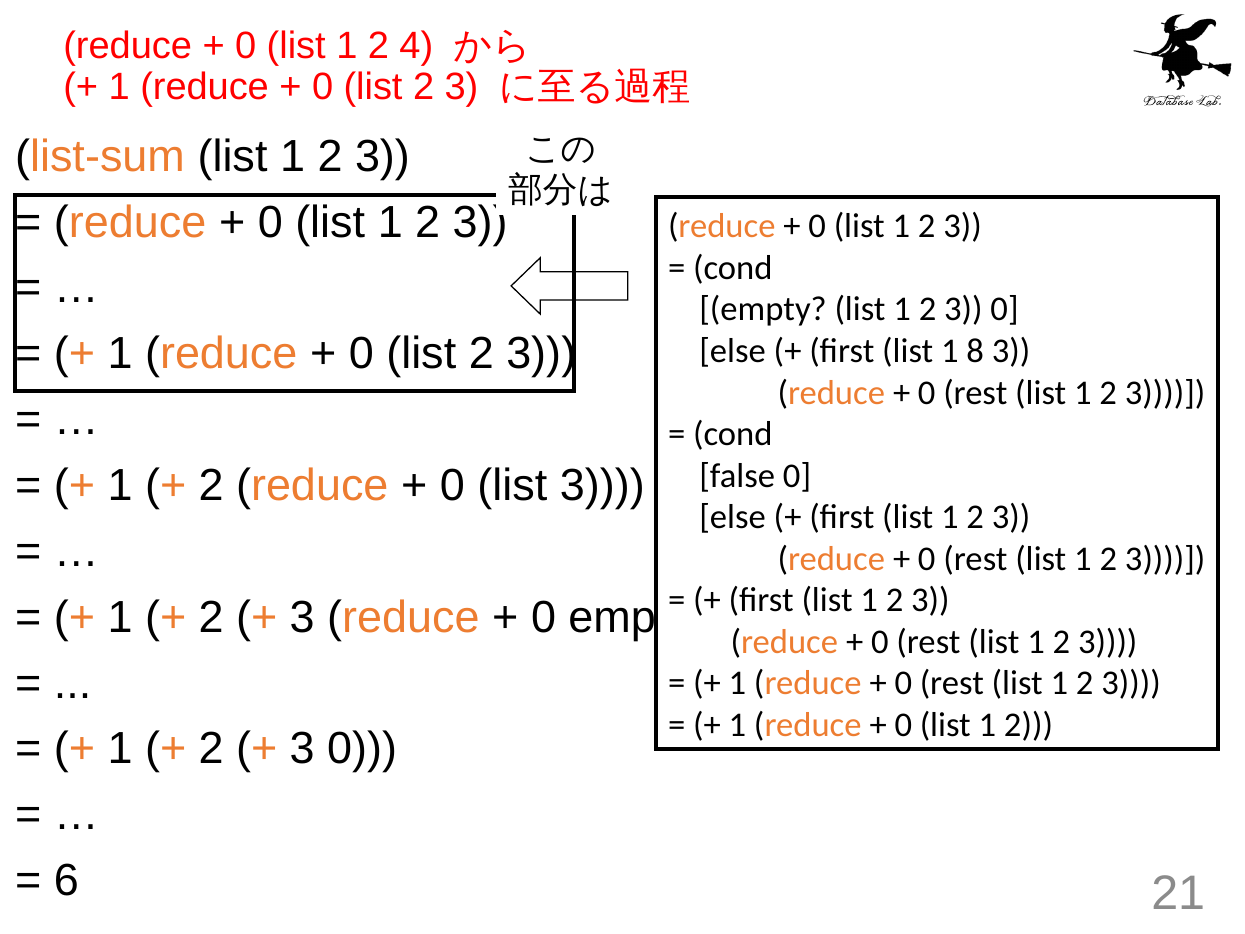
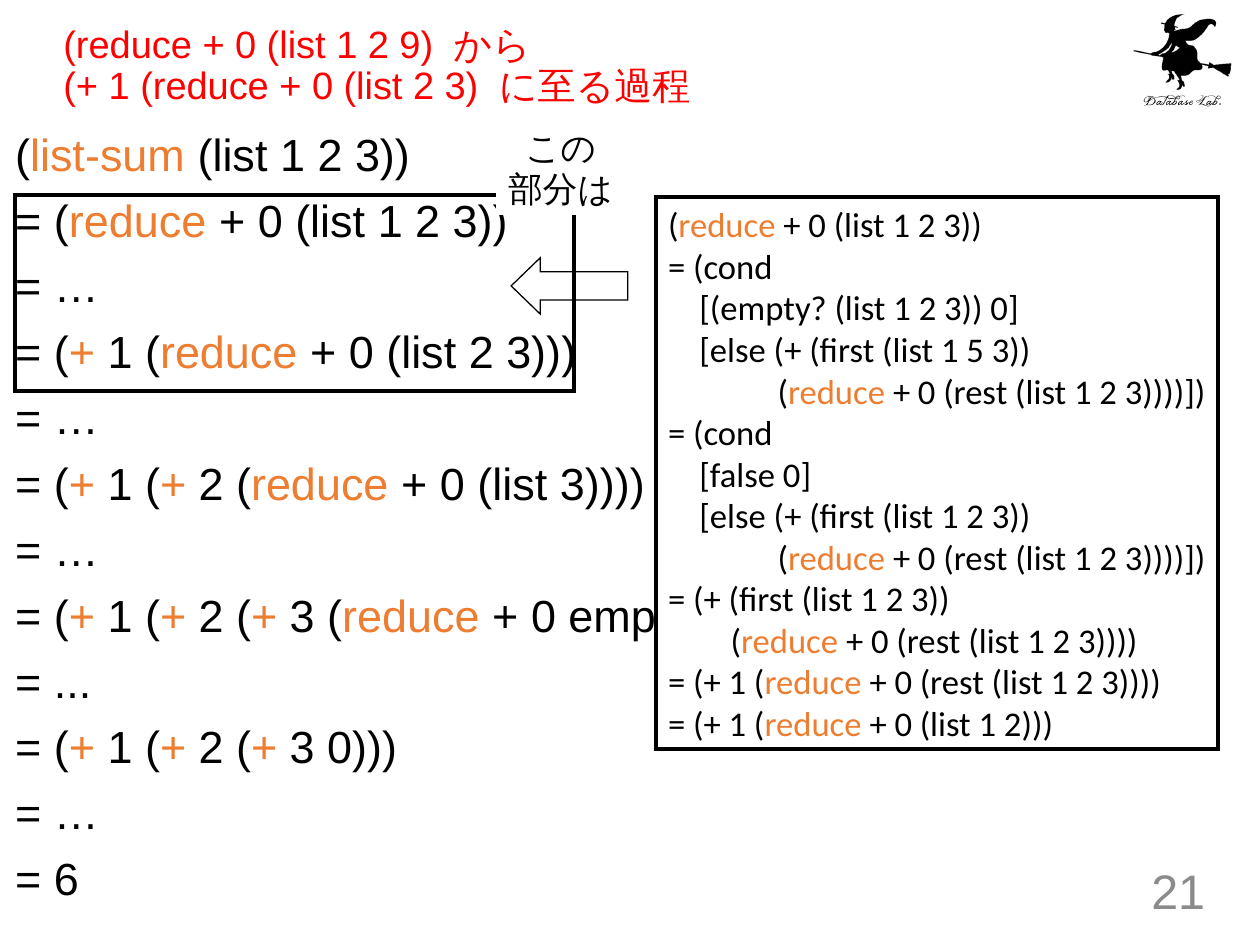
4: 4 -> 9
8: 8 -> 5
